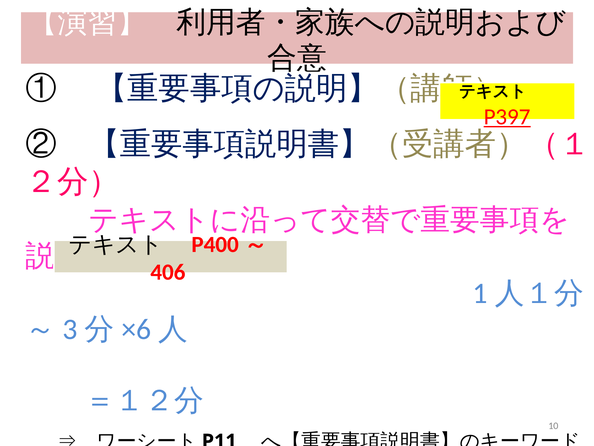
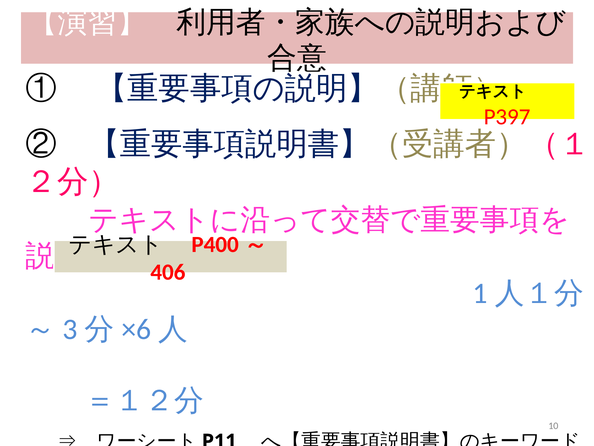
P397 underline: present -> none
